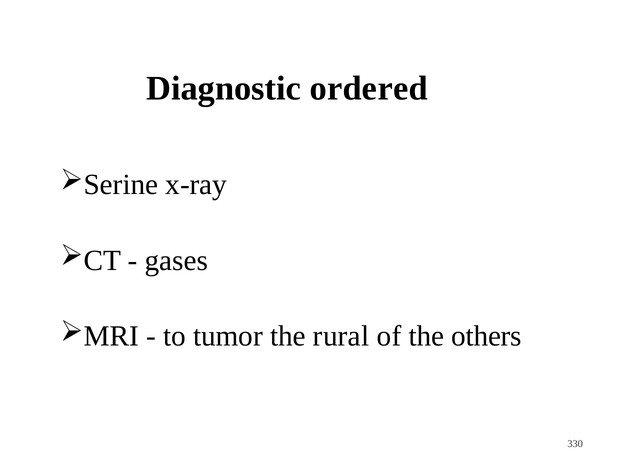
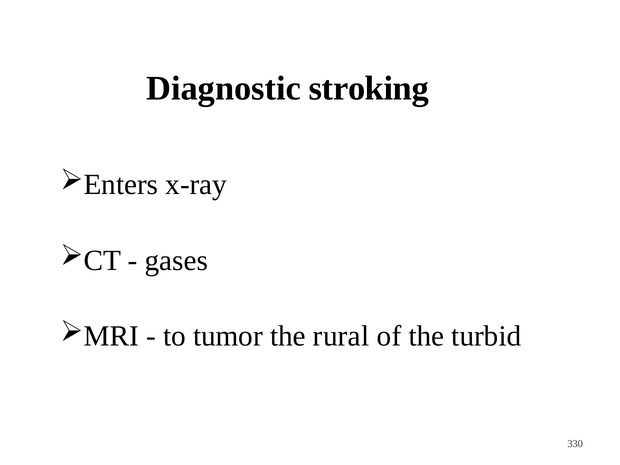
ordered: ordered -> stroking
Serine: Serine -> Enters
others: others -> turbid
